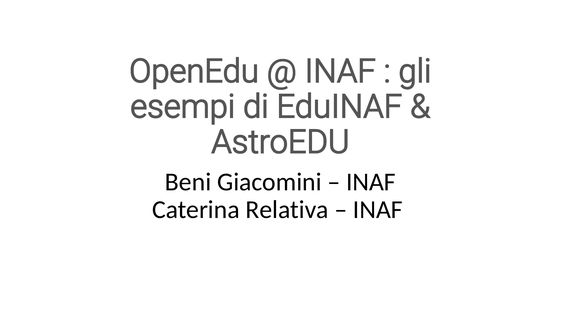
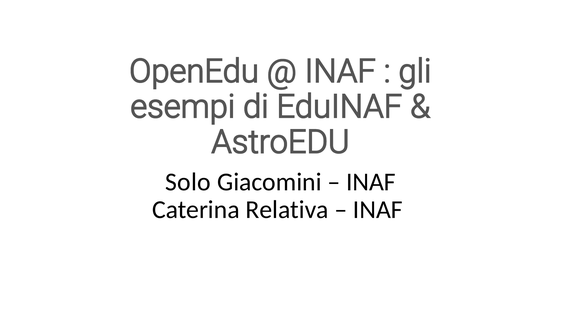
Beni: Beni -> Solo
